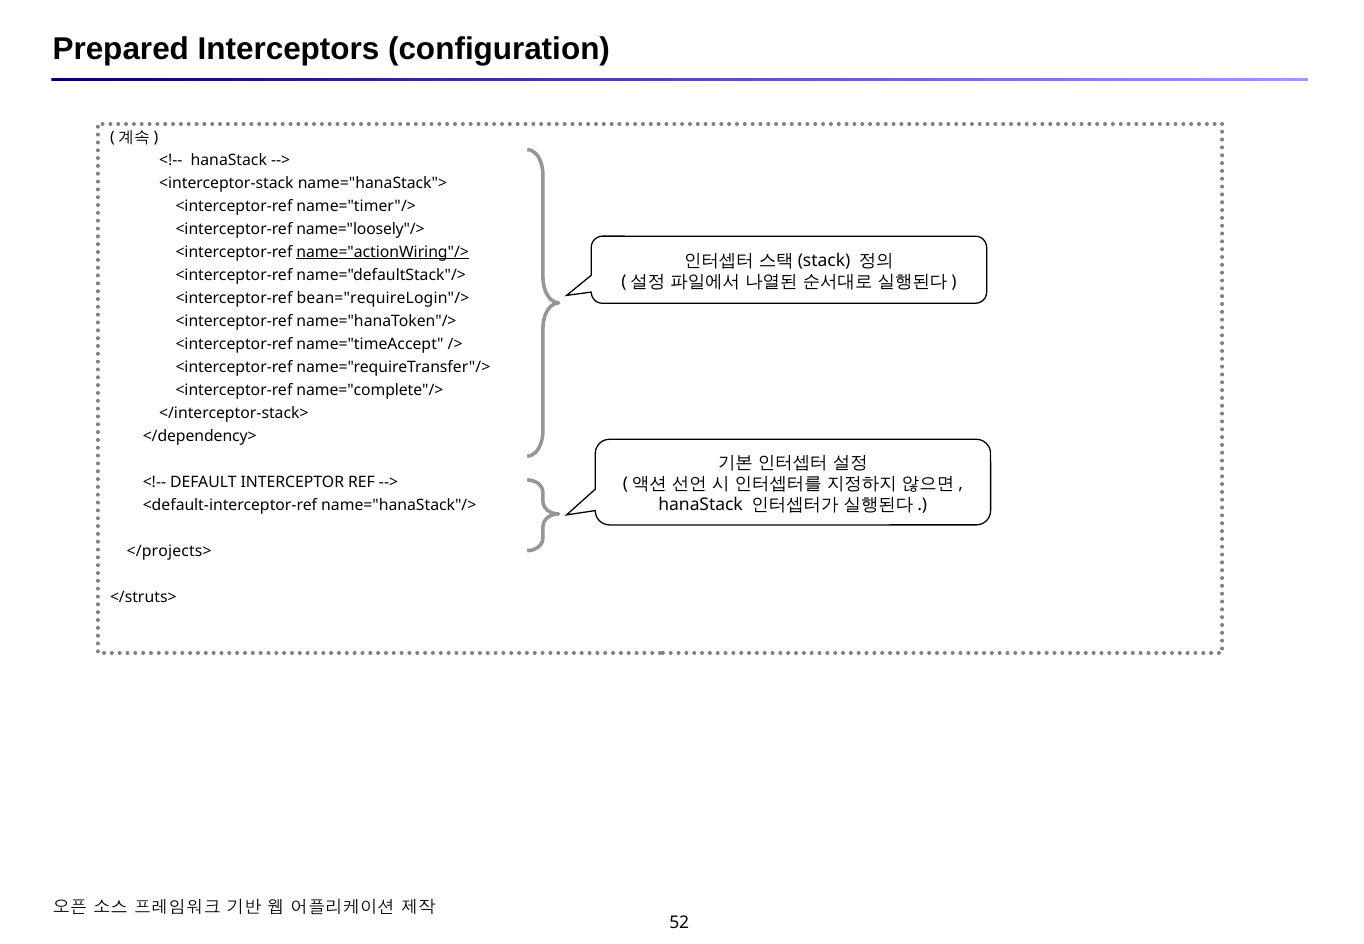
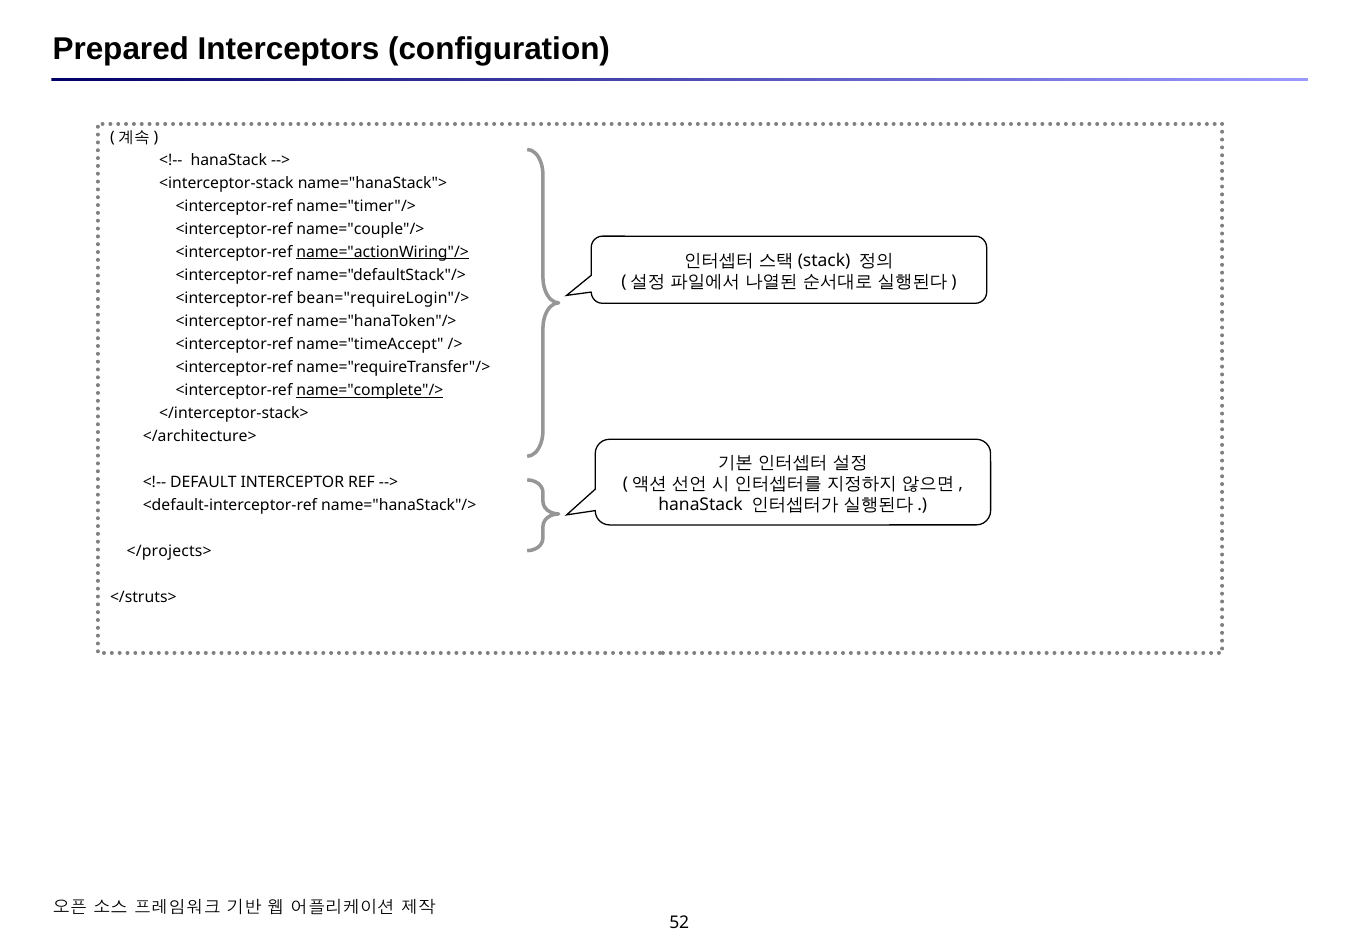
name="loosely"/>: name="loosely"/> -> name="couple"/>
name="complete"/> underline: none -> present
</dependency>: </dependency> -> </architecture>
